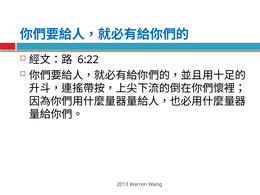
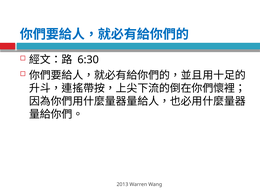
6:22: 6:22 -> 6:30
